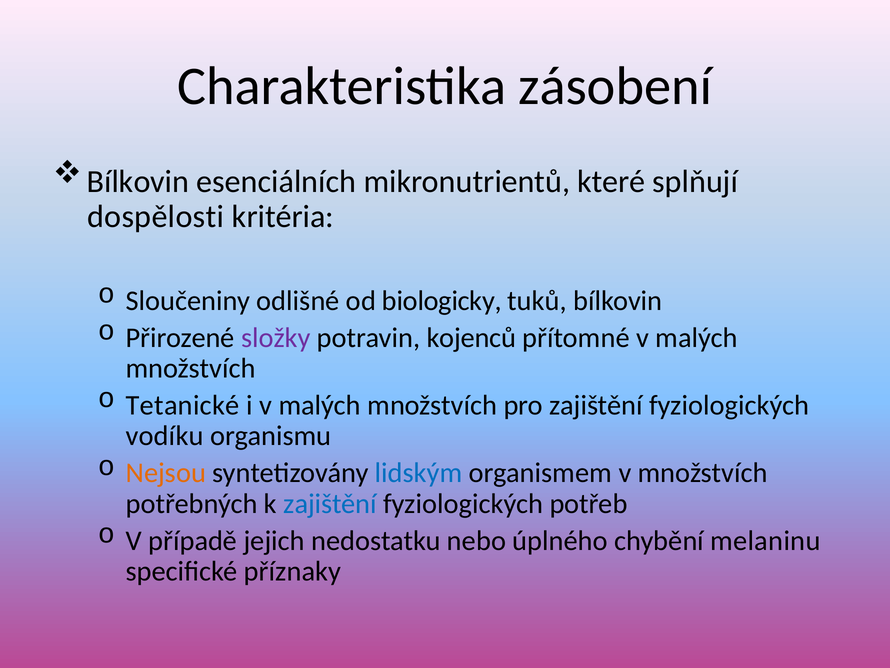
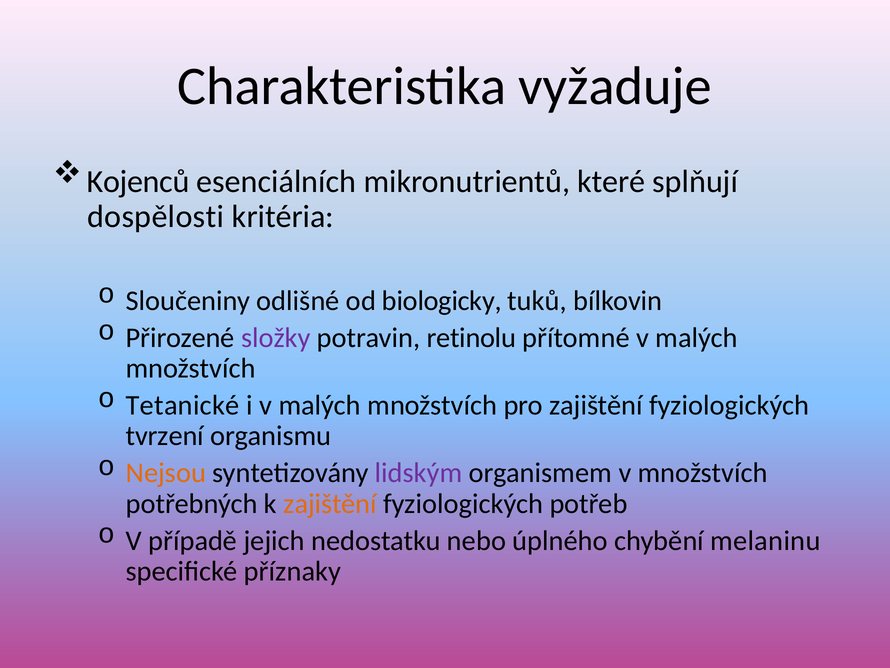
zásobení: zásobení -> vyžaduje
Bílkovin at (138, 182): Bílkovin -> Kojenců
kojenců: kojenců -> retinolu
vodíku: vodíku -> tvrzení
lidským colour: blue -> purple
zajištění at (330, 503) colour: blue -> orange
